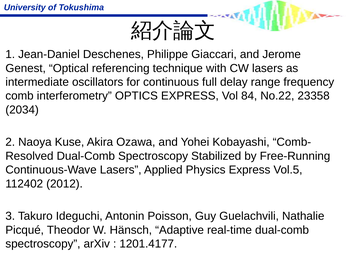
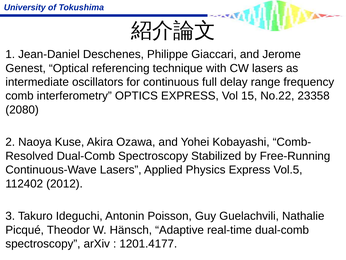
84: 84 -> 15
2034: 2034 -> 2080
